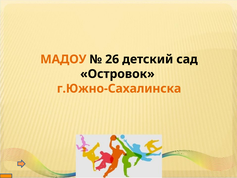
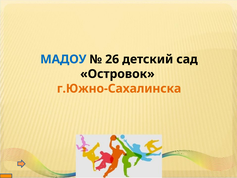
МАДОУ colour: orange -> blue
